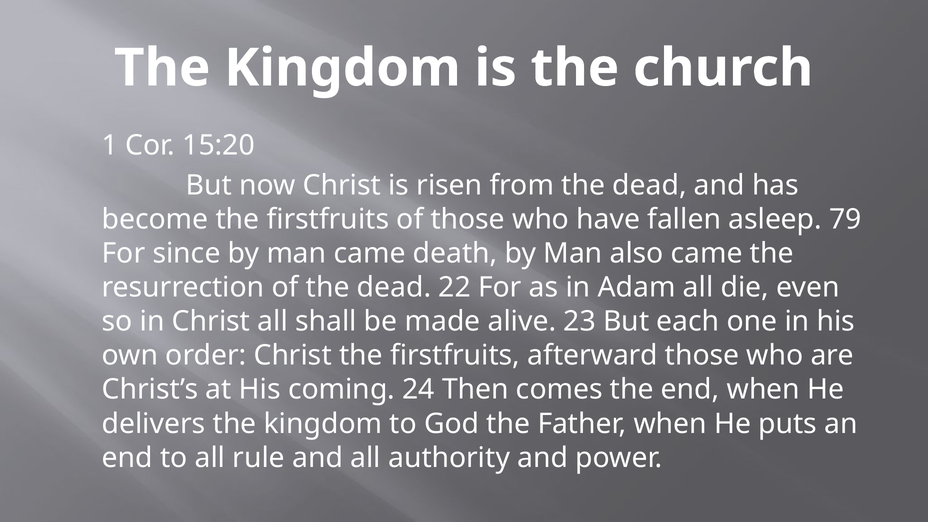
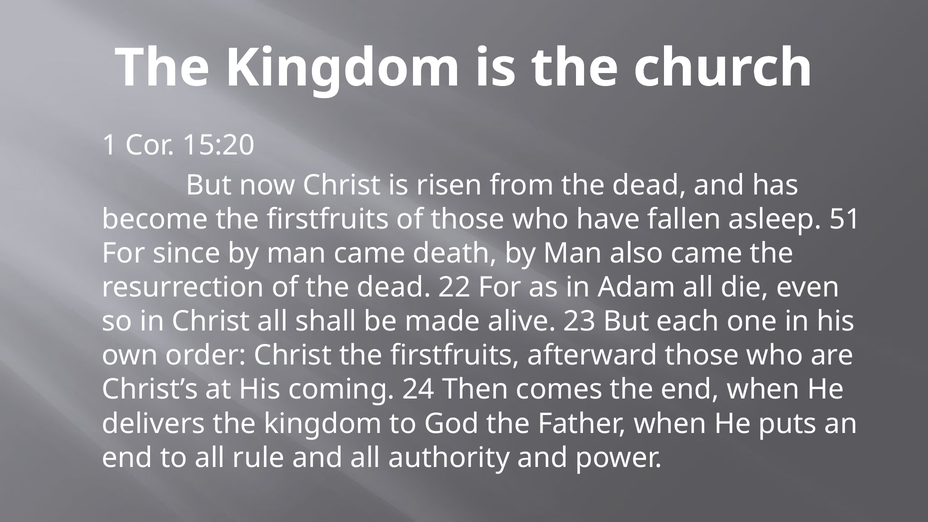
79: 79 -> 51
